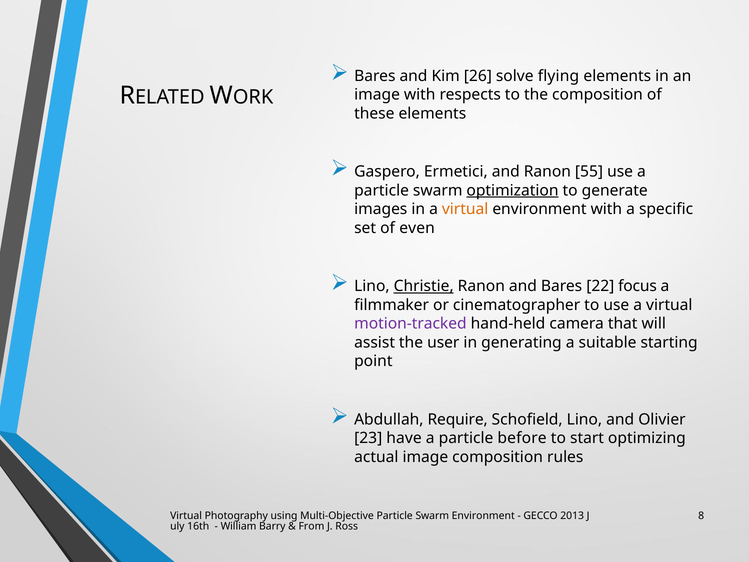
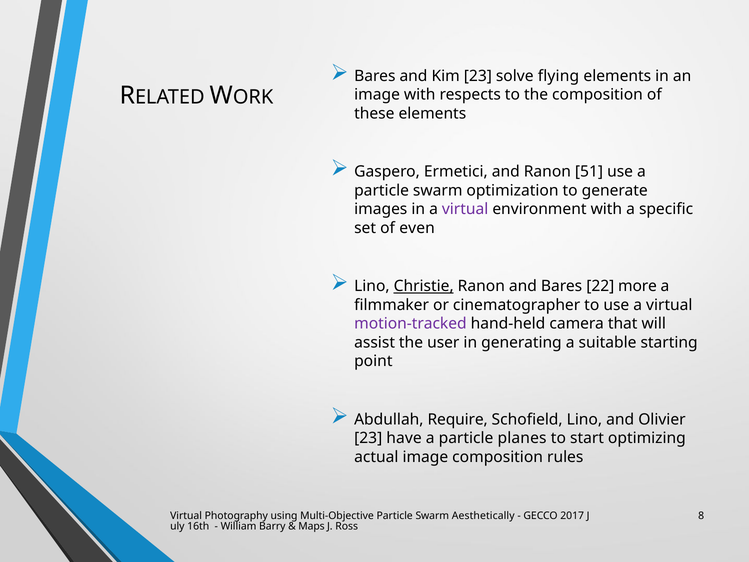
Kim 26: 26 -> 23
55: 55 -> 51
optimization underline: present -> none
virtual at (465, 209) colour: orange -> purple
focus: focus -> more
before: before -> planes
Swarm Environment: Environment -> Aesthetically
2013: 2013 -> 2017
From: From -> Maps
